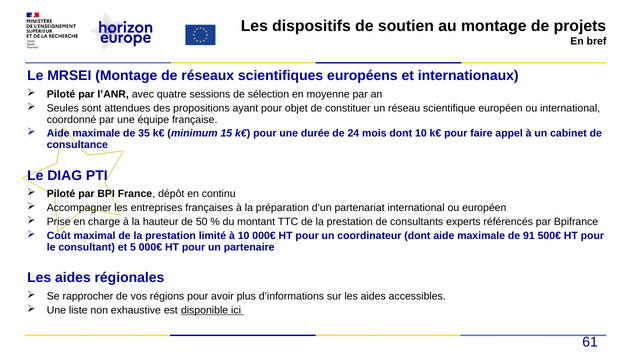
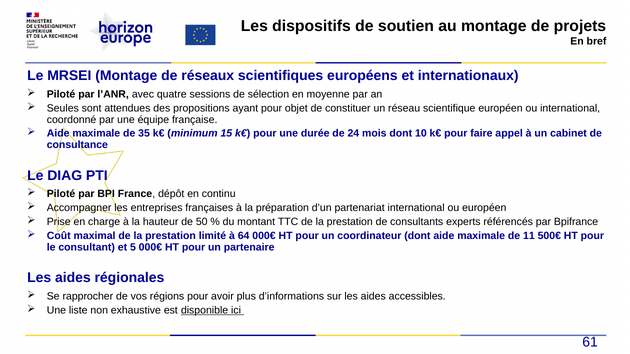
à 10: 10 -> 64
91: 91 -> 11
